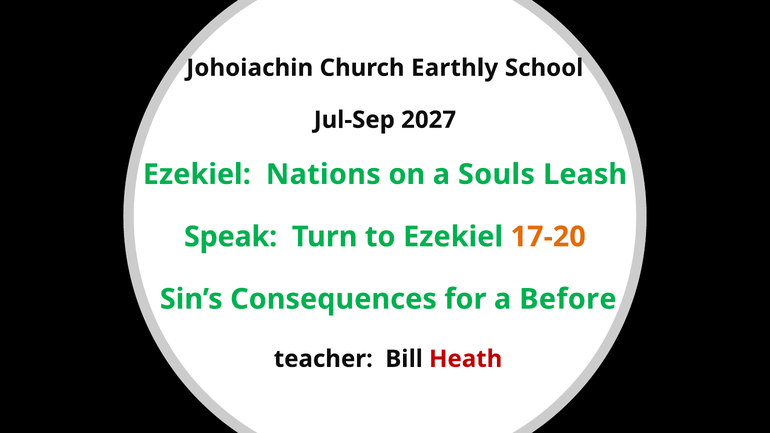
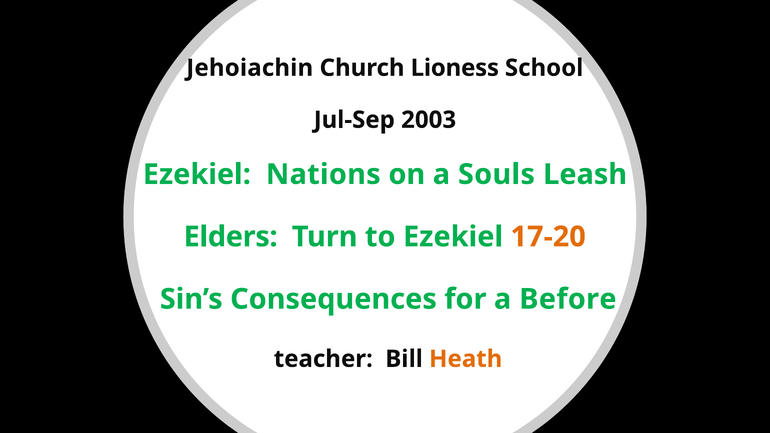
Johoiachin: Johoiachin -> Jehoiachin
Earthly: Earthly -> Lioness
2027: 2027 -> 2003
Speak: Speak -> Elders
Heath colour: red -> orange
